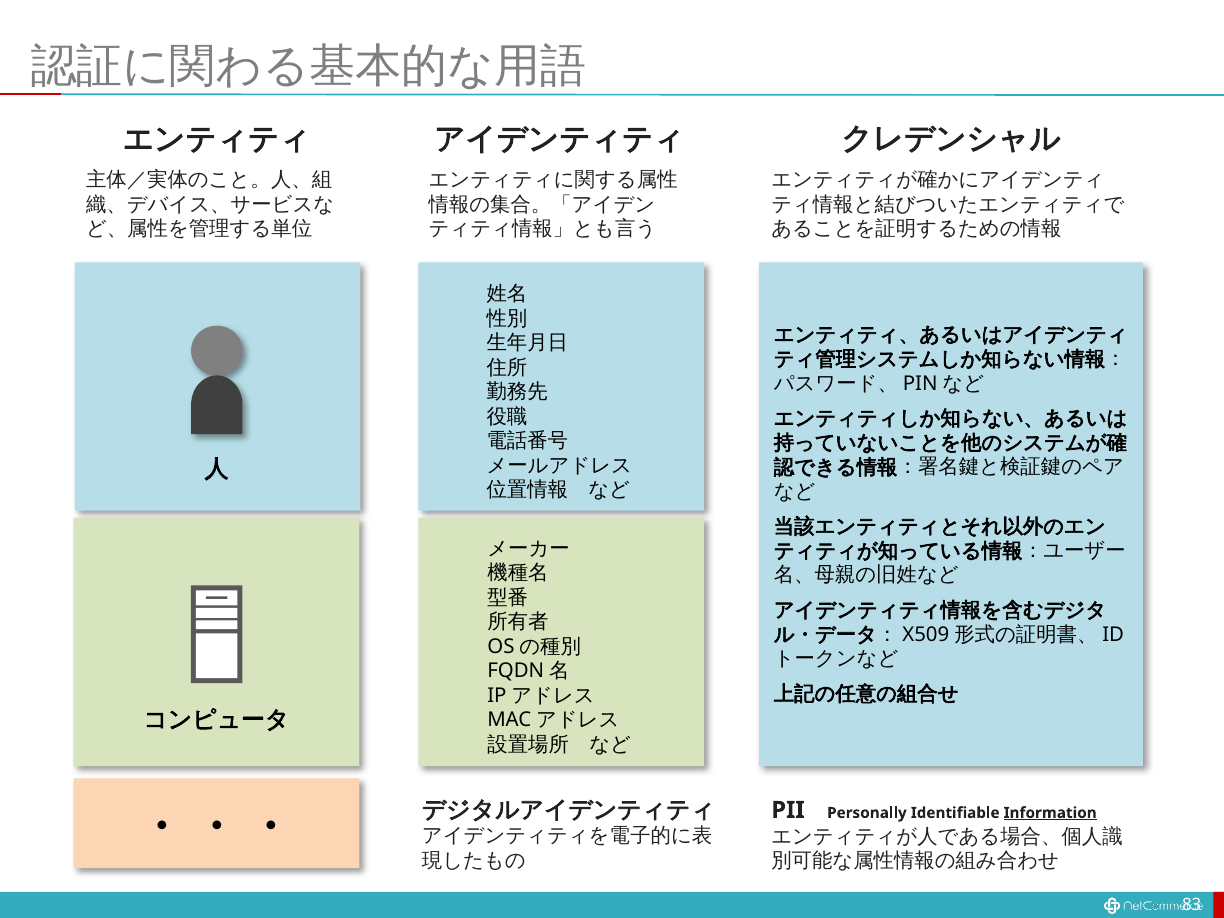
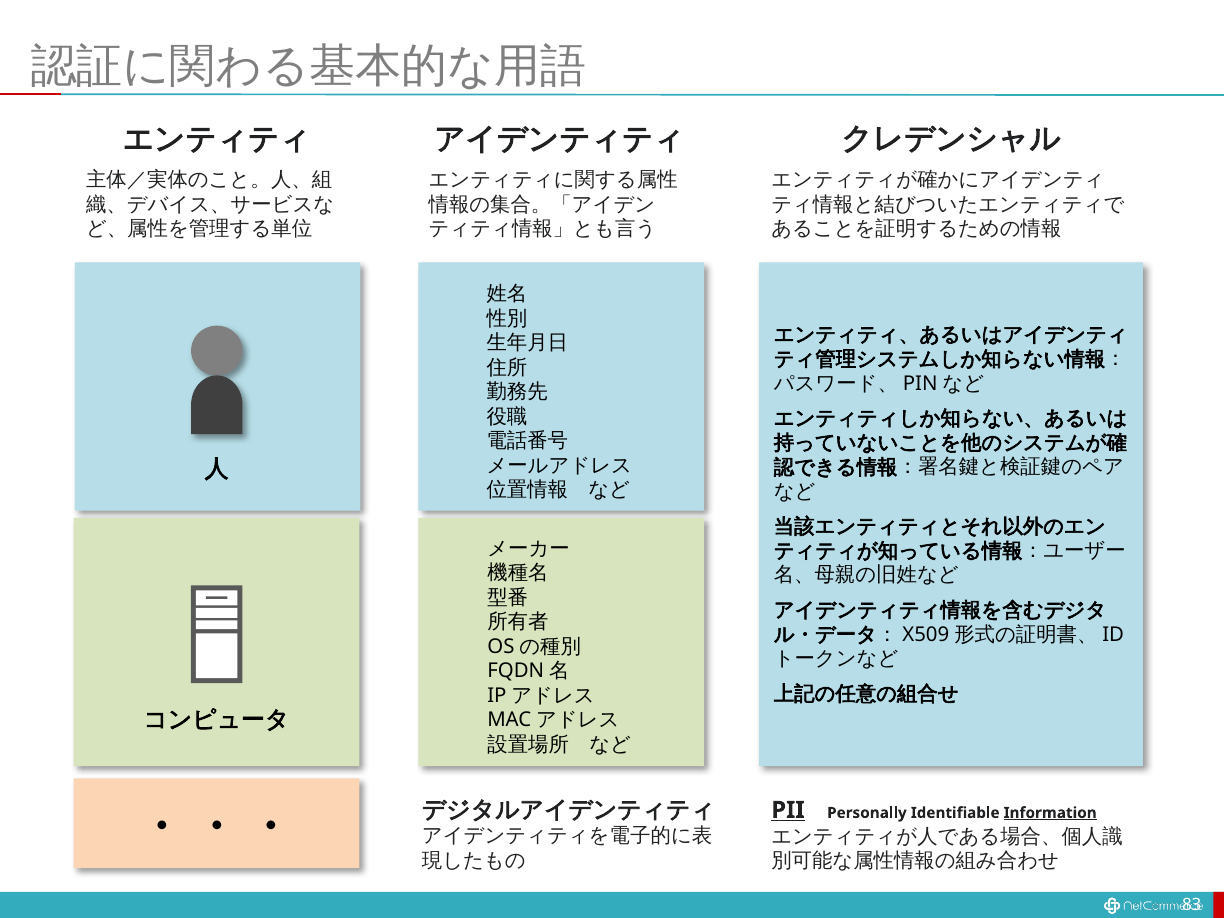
PII underline: none -> present
